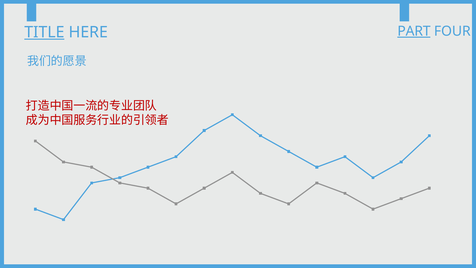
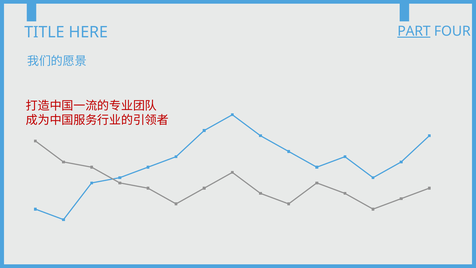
TITLE underline: present -> none
